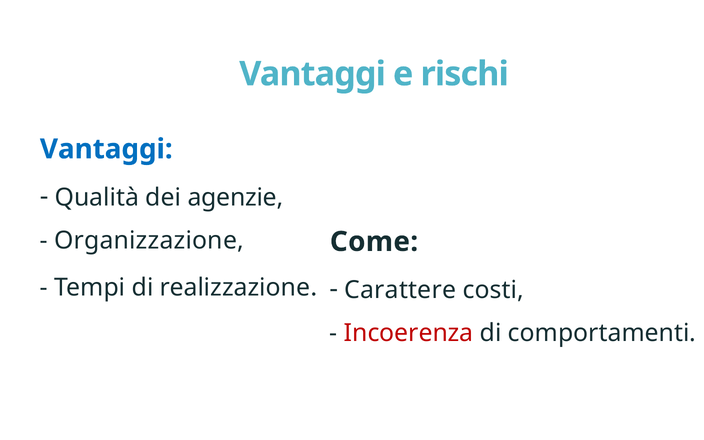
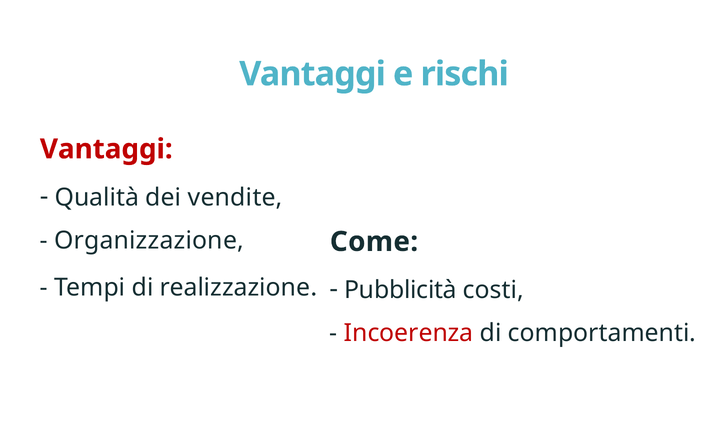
Vantaggi at (106, 149) colour: blue -> red
agenzie: agenzie -> vendite
Carattere: Carattere -> Pubblicità
